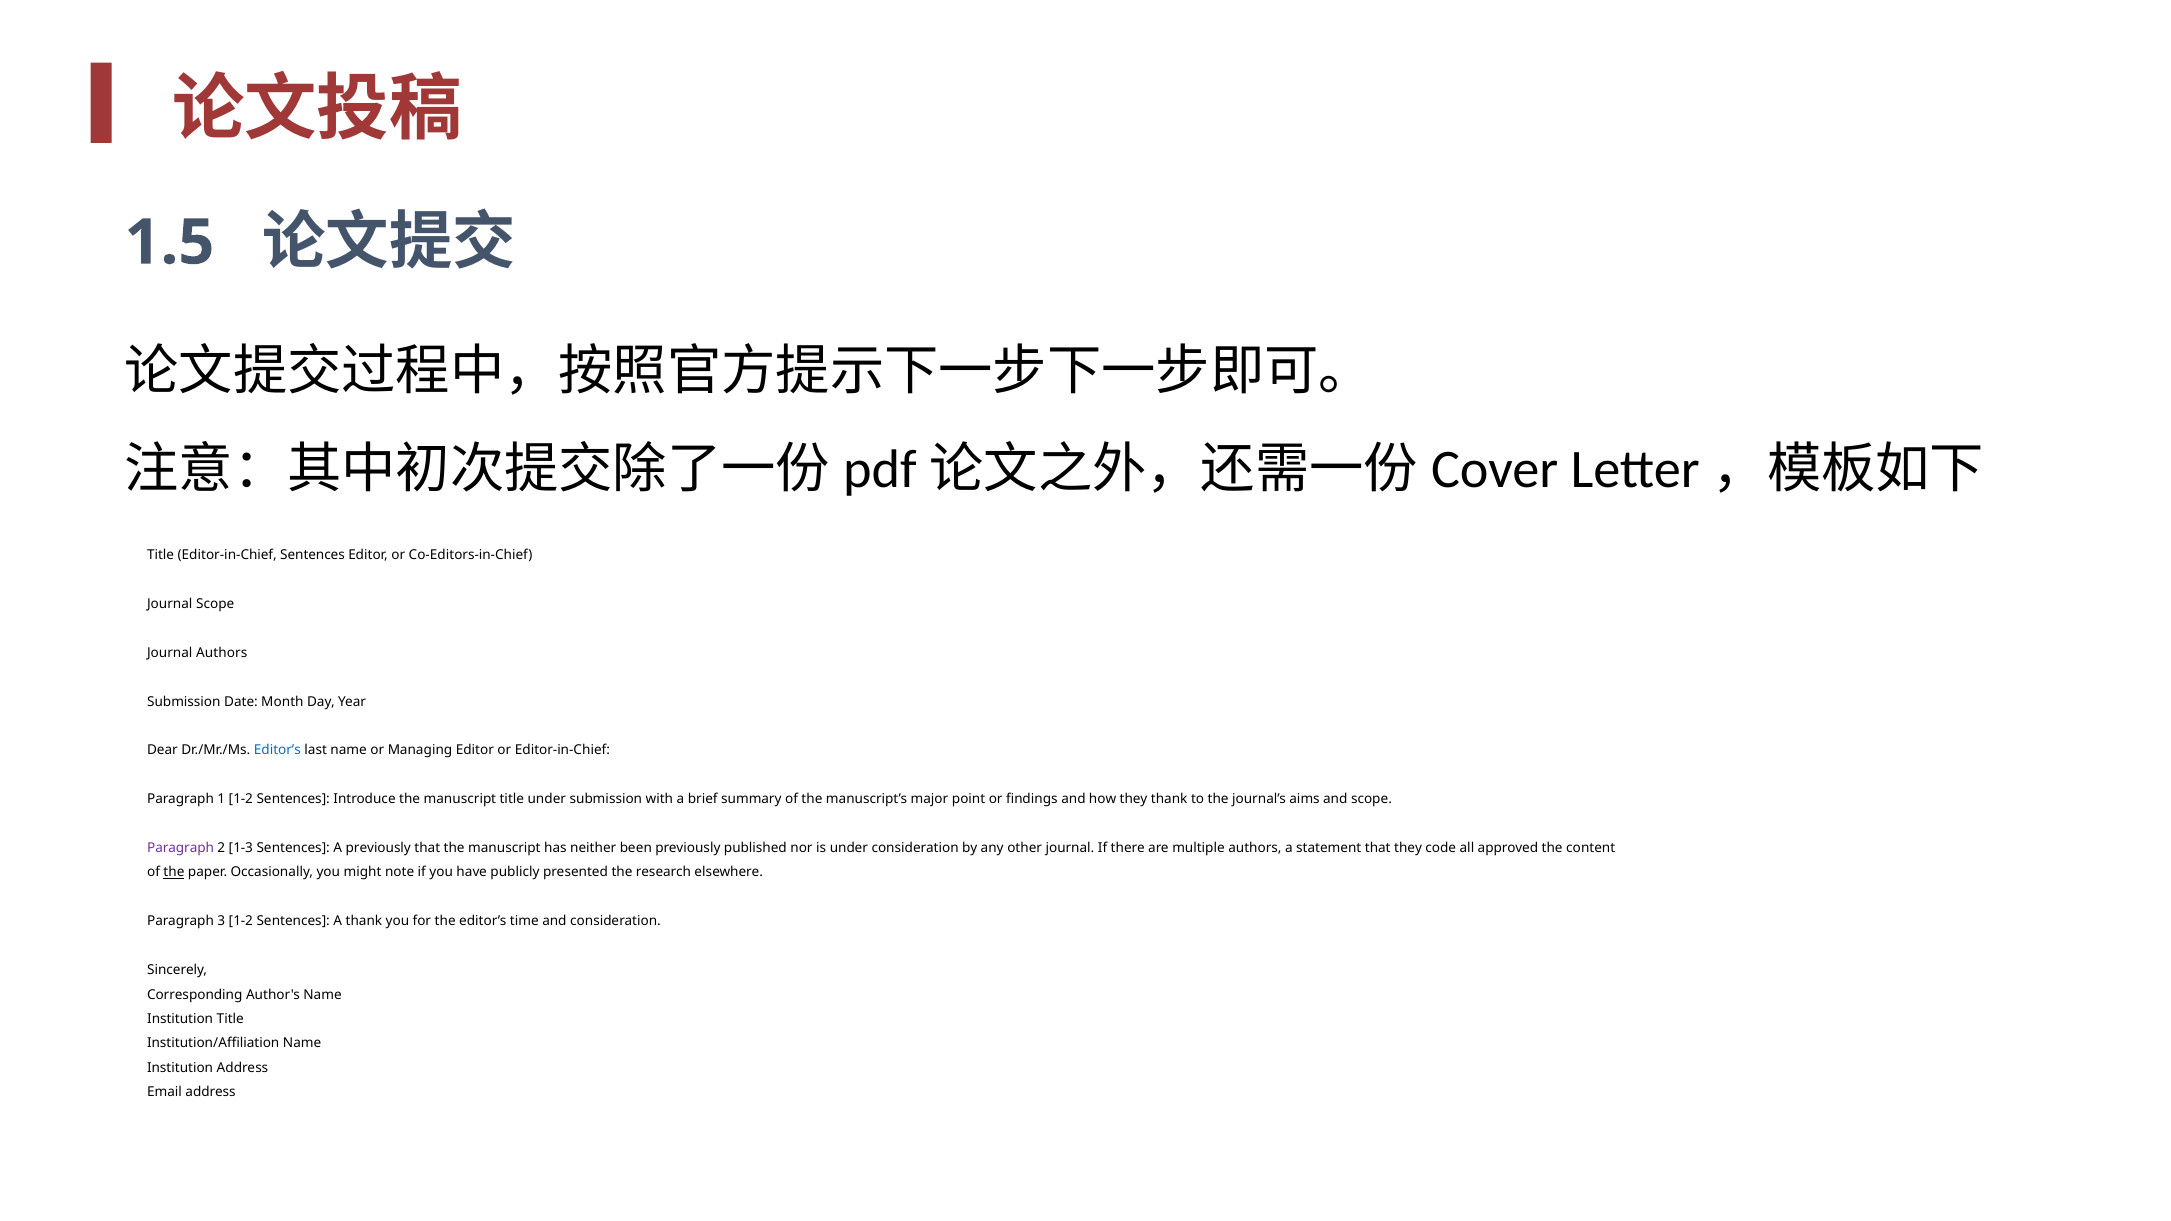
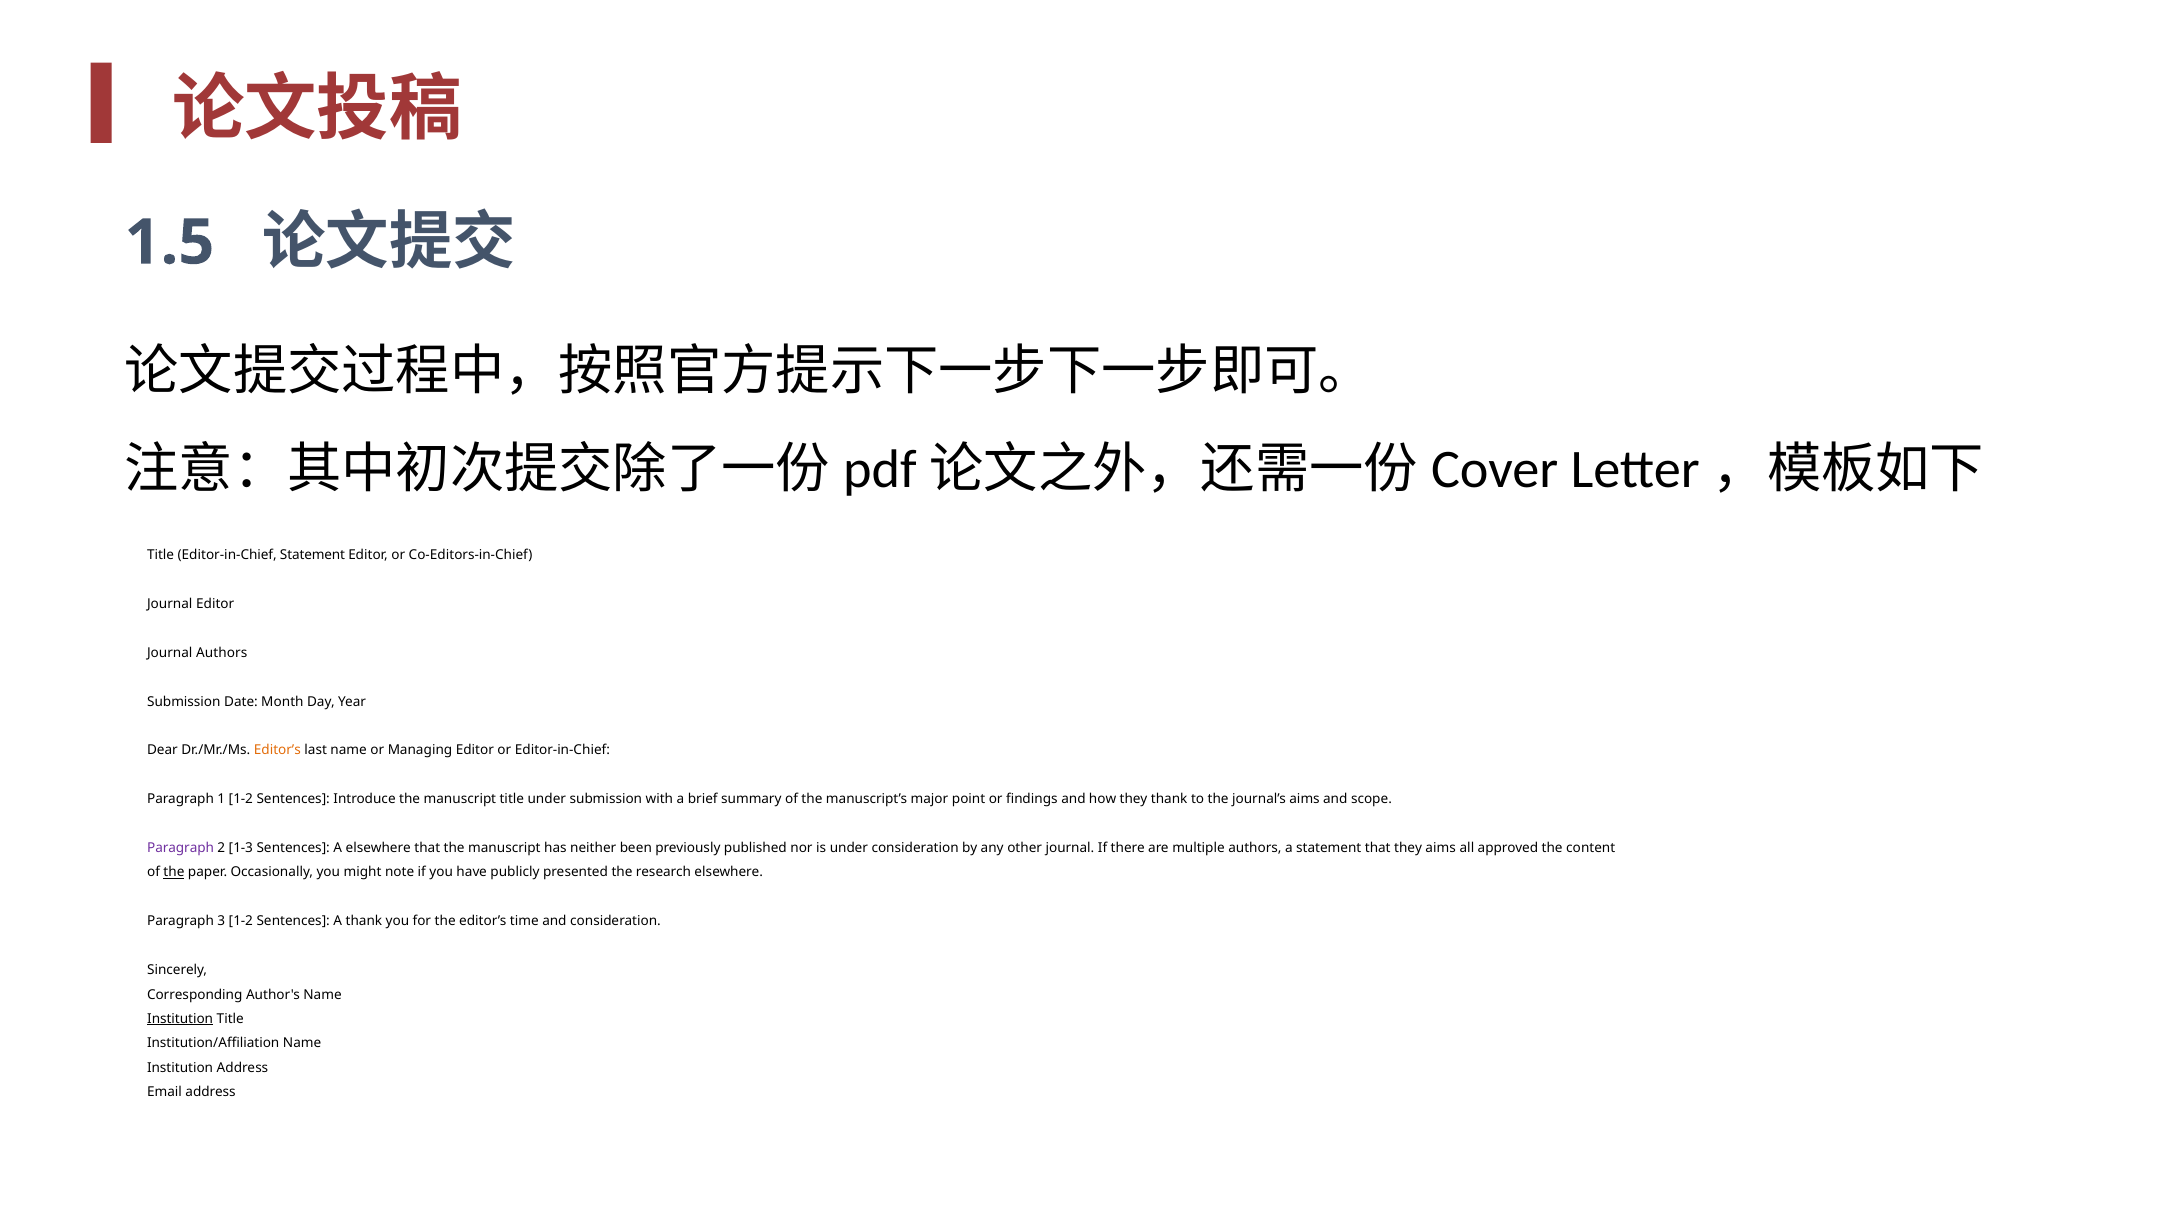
Editor-in-Chief Sentences: Sentences -> Statement
Journal Scope: Scope -> Editor
Editor’s at (277, 750) colour: blue -> orange
A previously: previously -> elsewhere
they code: code -> aims
Institution at (180, 1019) underline: none -> present
